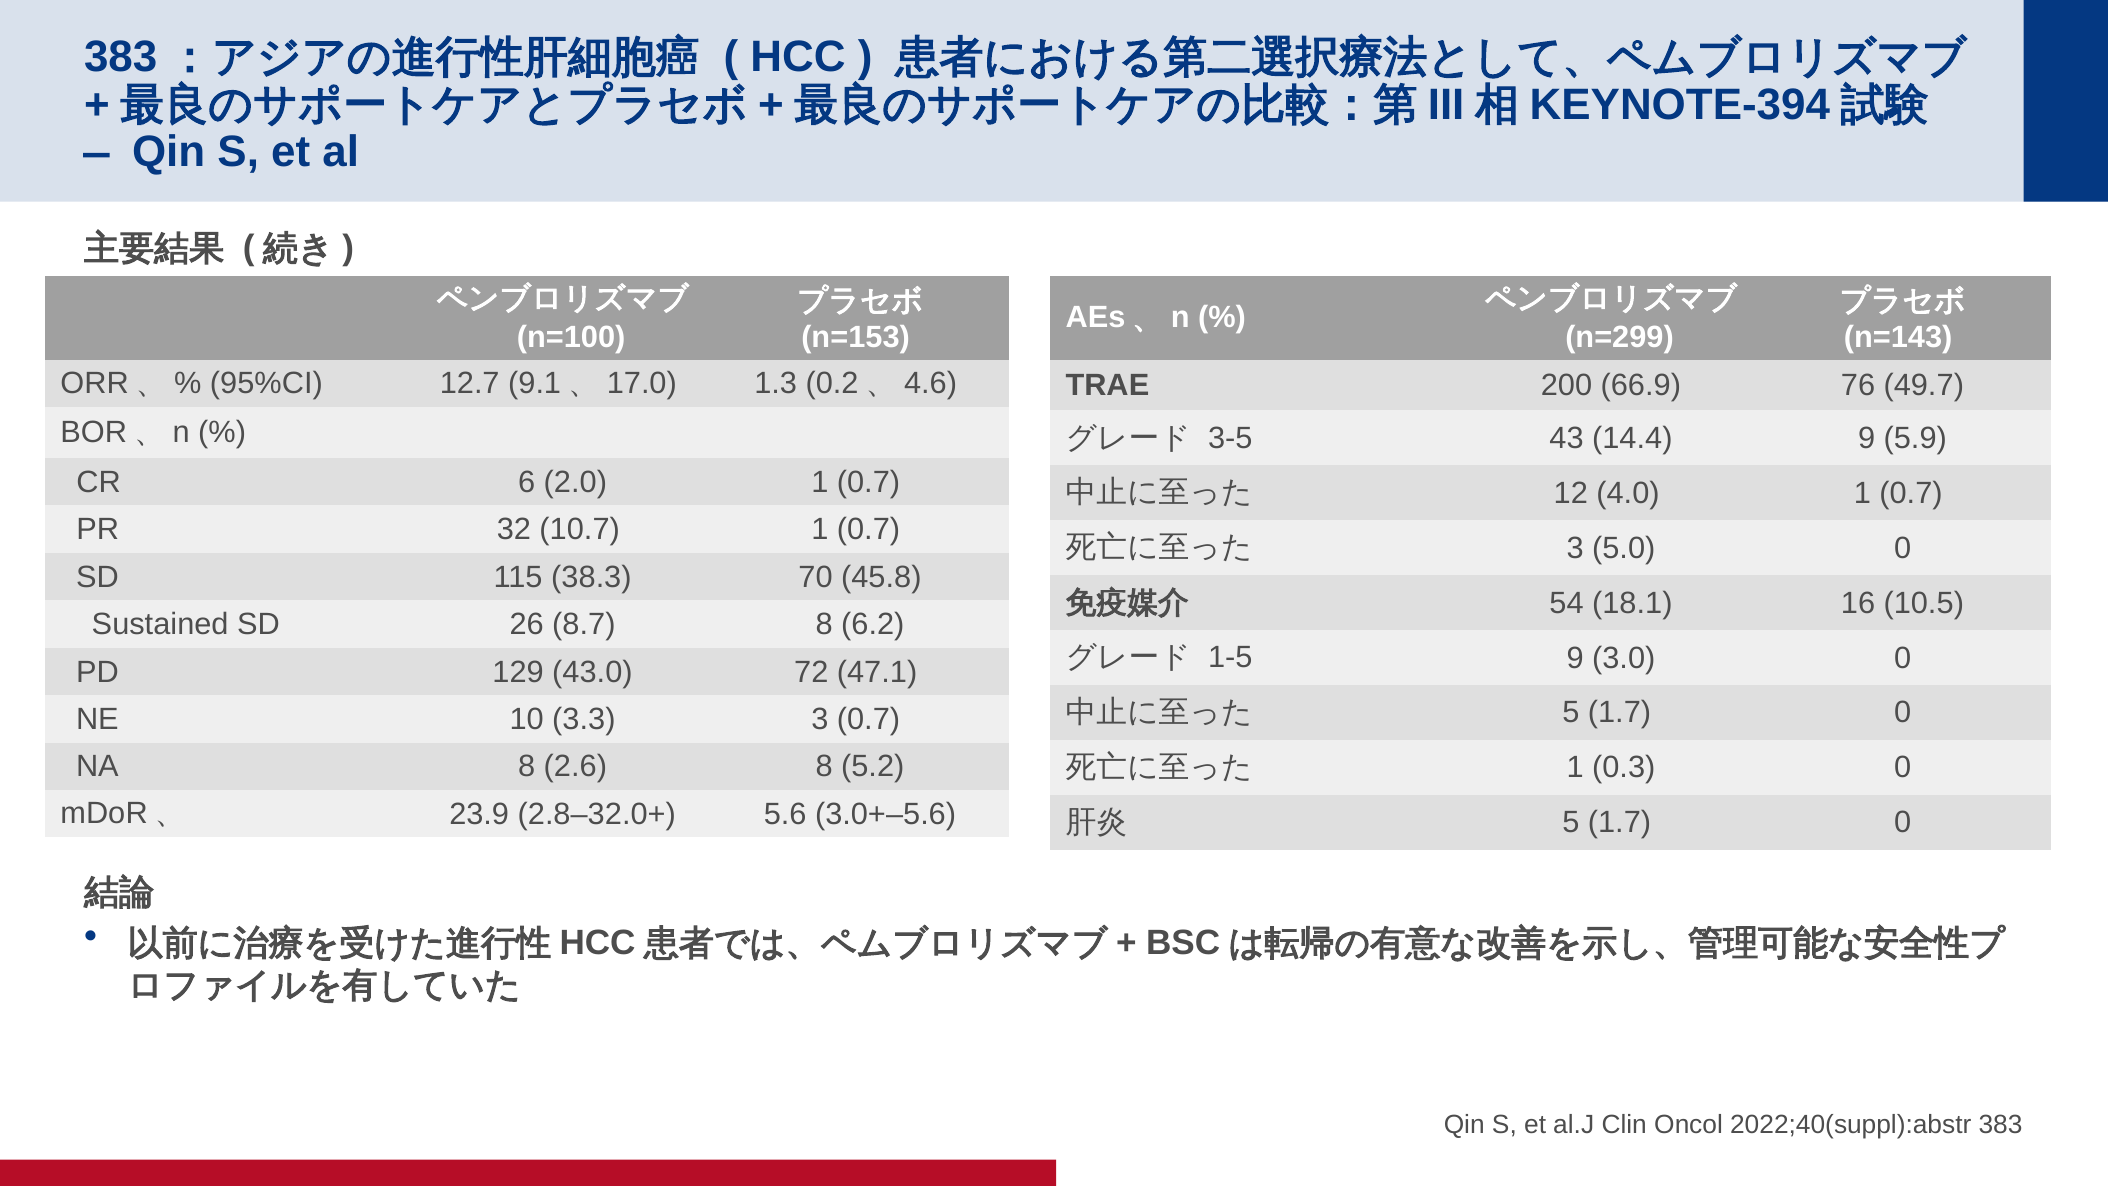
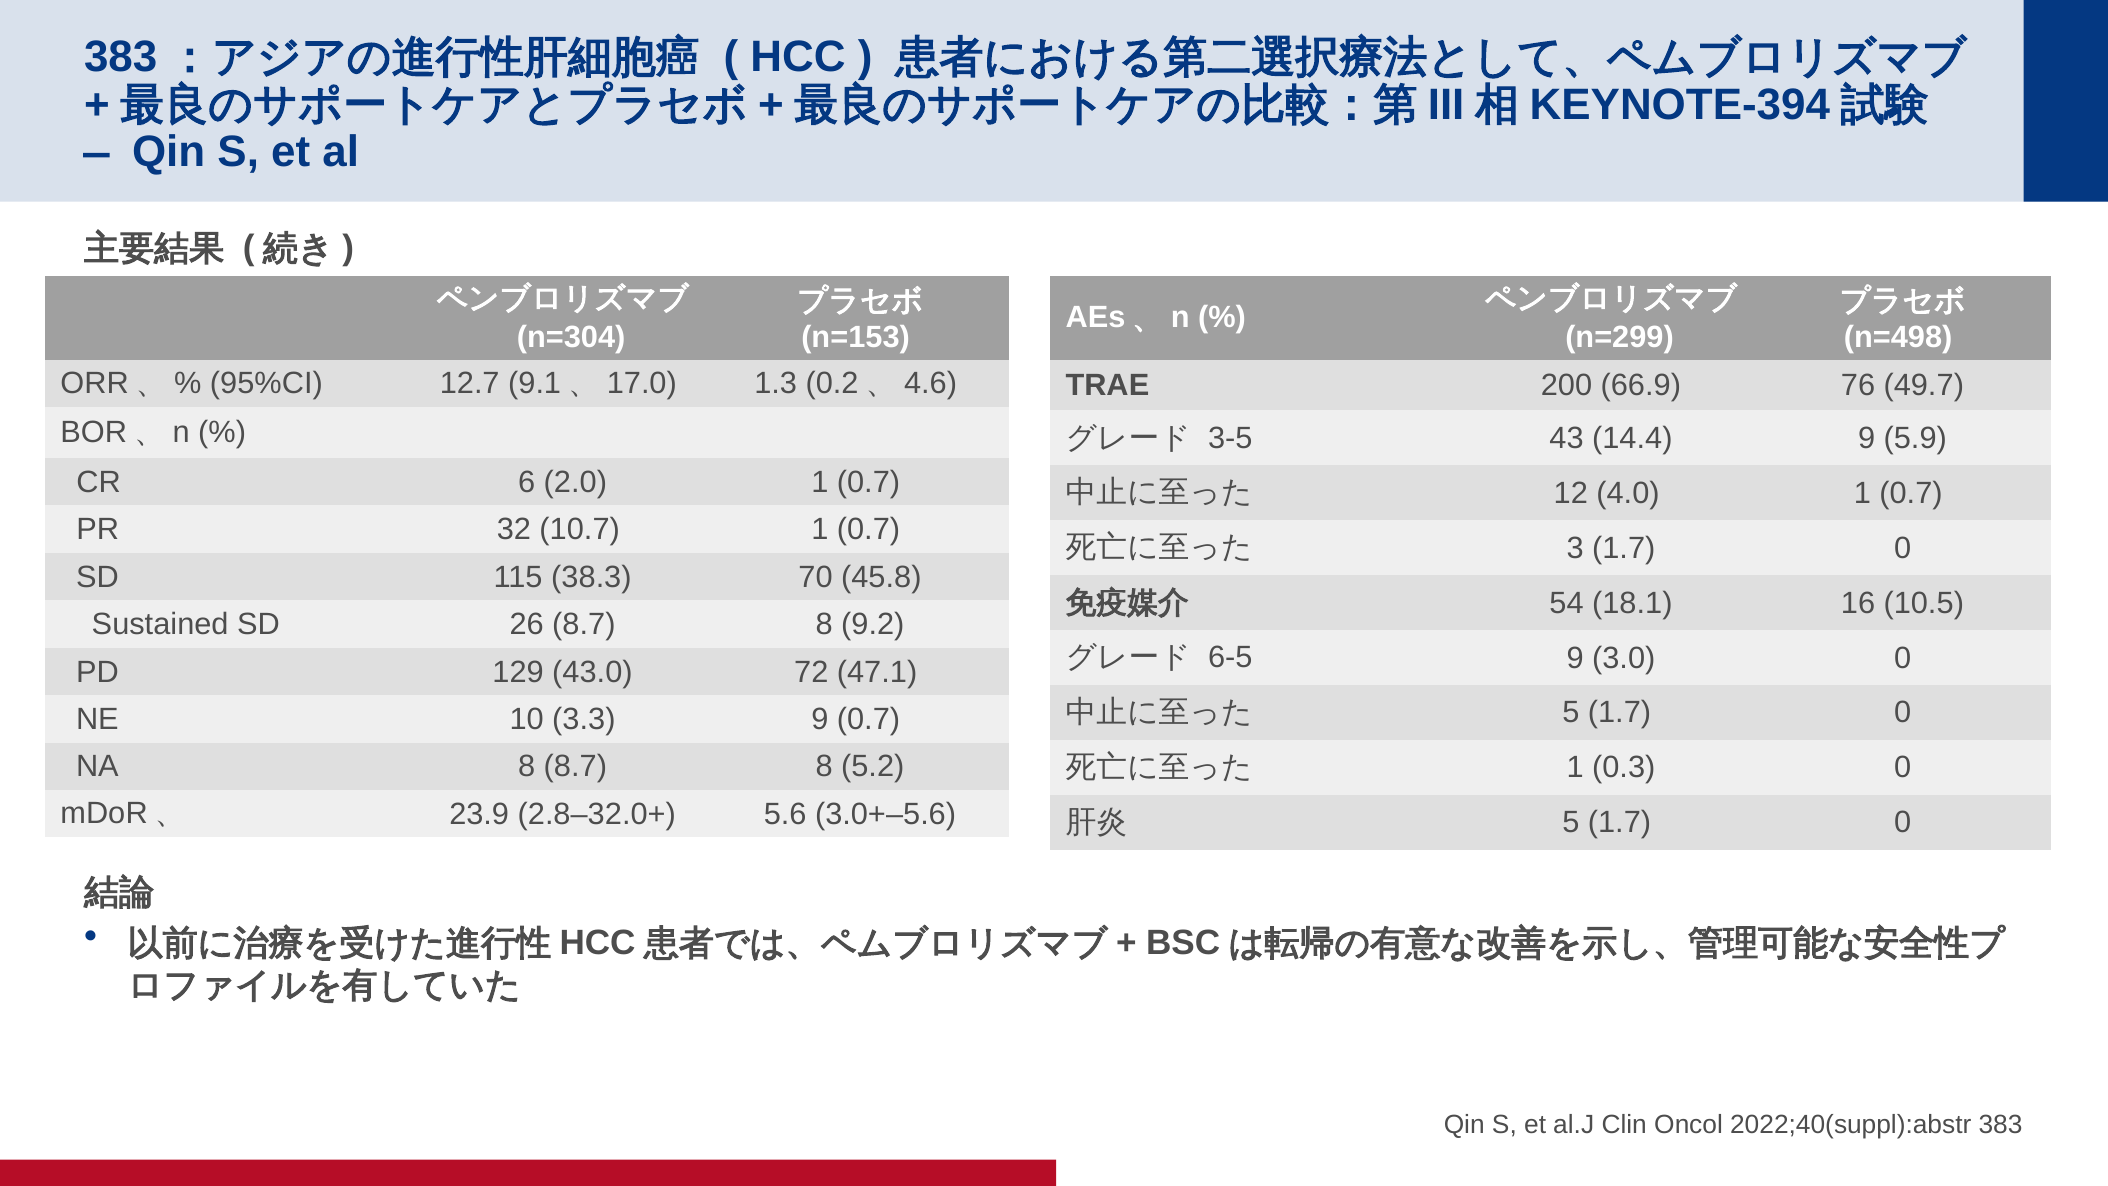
n=100: n=100 -> n=304
n=143: n=143 -> n=498
3 5.0: 5.0 -> 1.7
6.2: 6.2 -> 9.2
1-5: 1-5 -> 6-5
3.3 3: 3 -> 9
8 2.6: 2.6 -> 8.7
